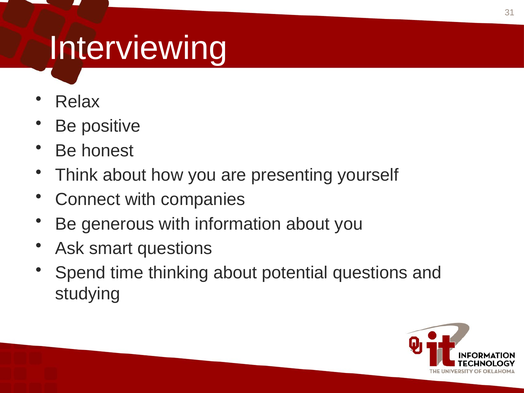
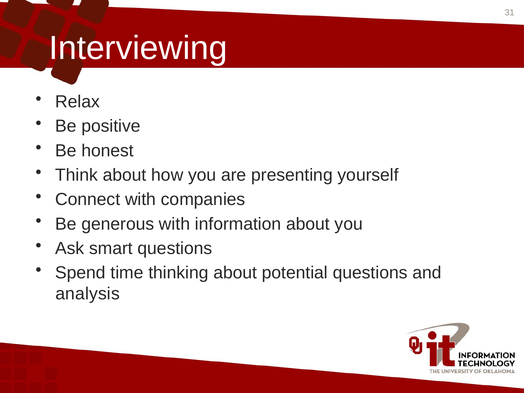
studying: studying -> analysis
